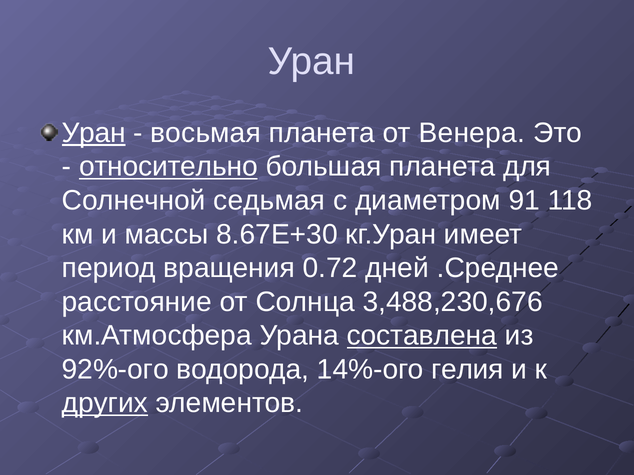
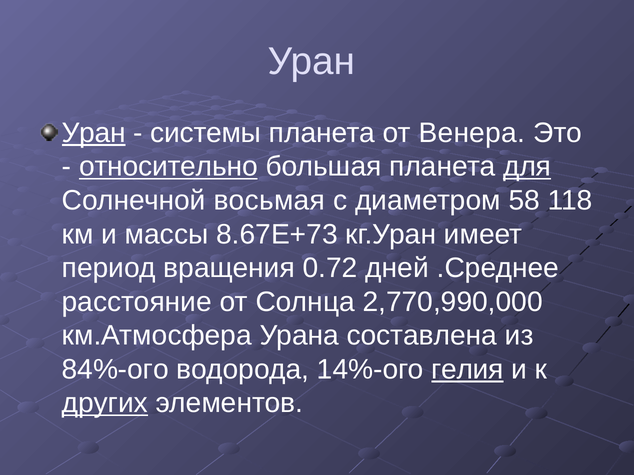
восьмая: восьмая -> системы
для underline: none -> present
седьмая: седьмая -> восьмая
91: 91 -> 58
8.67E+30: 8.67E+30 -> 8.67E+73
3,488,230,676: 3,488,230,676 -> 2,770,990,000
составлена underline: present -> none
92%-ого: 92%-ого -> 84%-ого
гелия underline: none -> present
